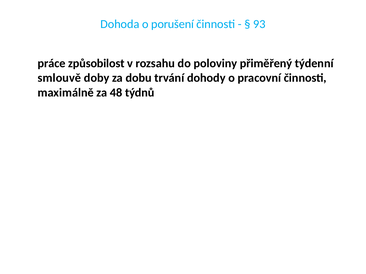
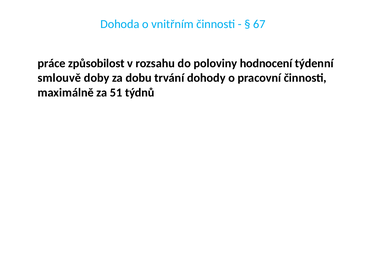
porušení: porušení -> vnitřním
93: 93 -> 67
přiměřený: přiměřený -> hodnocení
48: 48 -> 51
